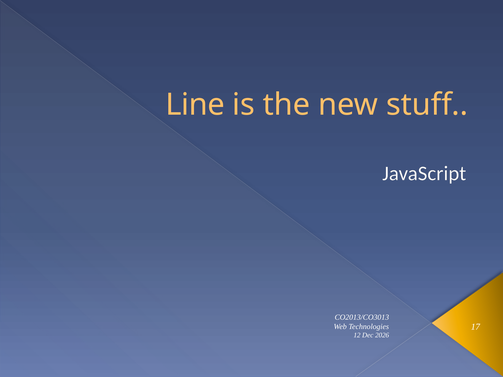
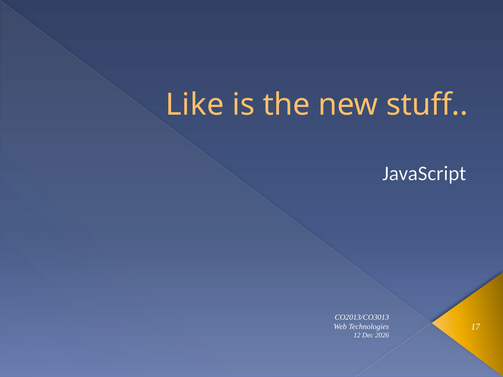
Line: Line -> Like
